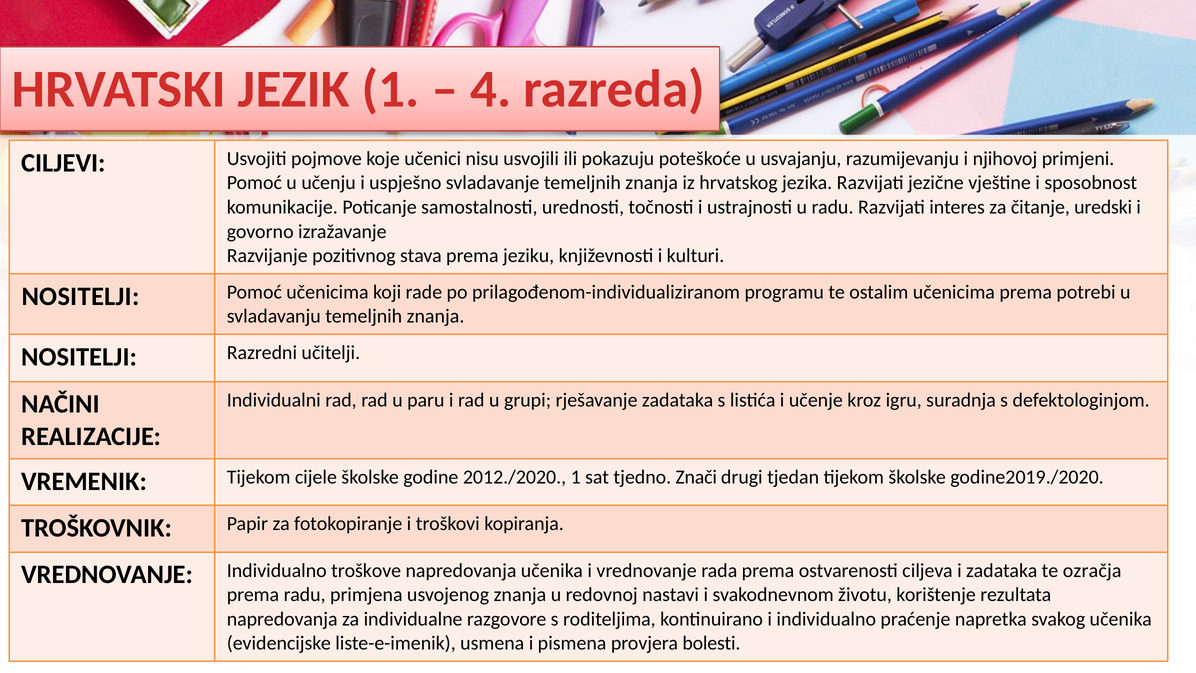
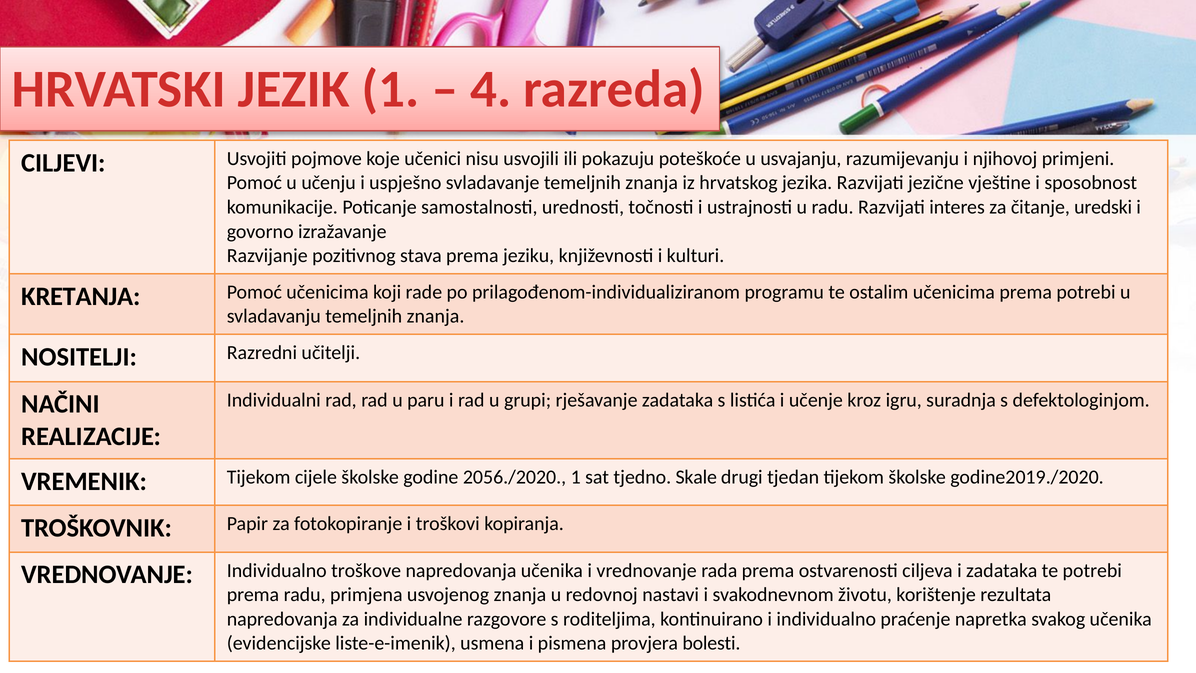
NOSITELJI at (81, 296): NOSITELJI -> KRETANJA
2012./2020: 2012./2020 -> 2056./2020
Znači: Znači -> Skale
te ozračja: ozračja -> potrebi
